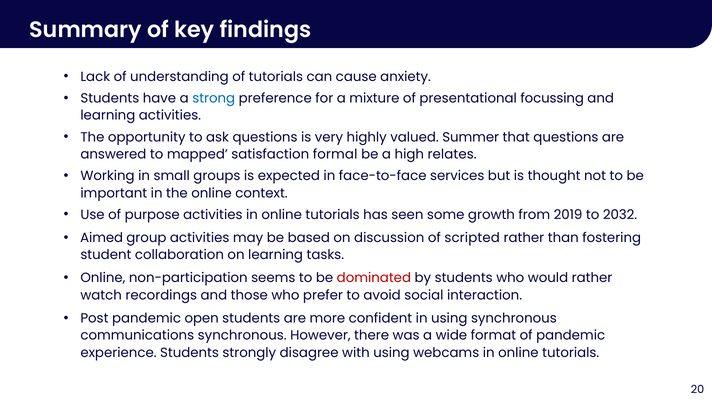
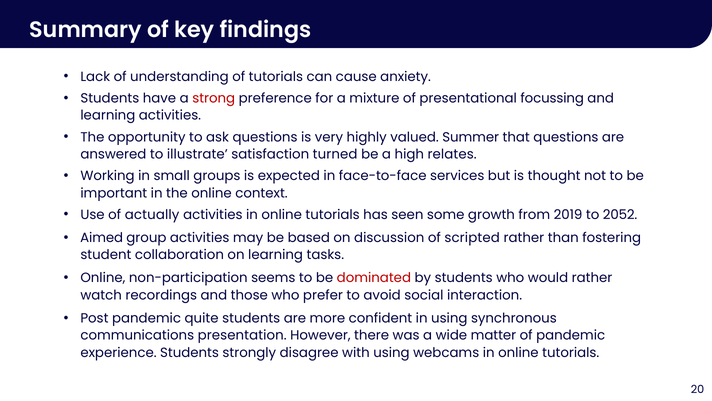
strong colour: blue -> red
mapped: mapped -> illustrate
formal: formal -> turned
purpose: purpose -> actually
2032: 2032 -> 2052
open: open -> quite
communications synchronous: synchronous -> presentation
format: format -> matter
